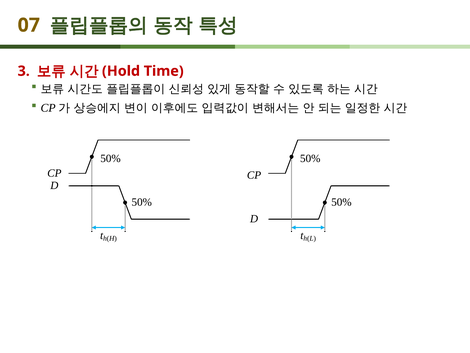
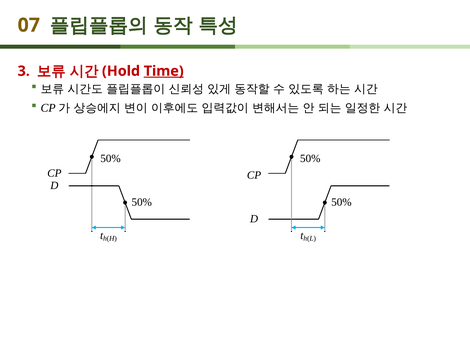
Time underline: none -> present
